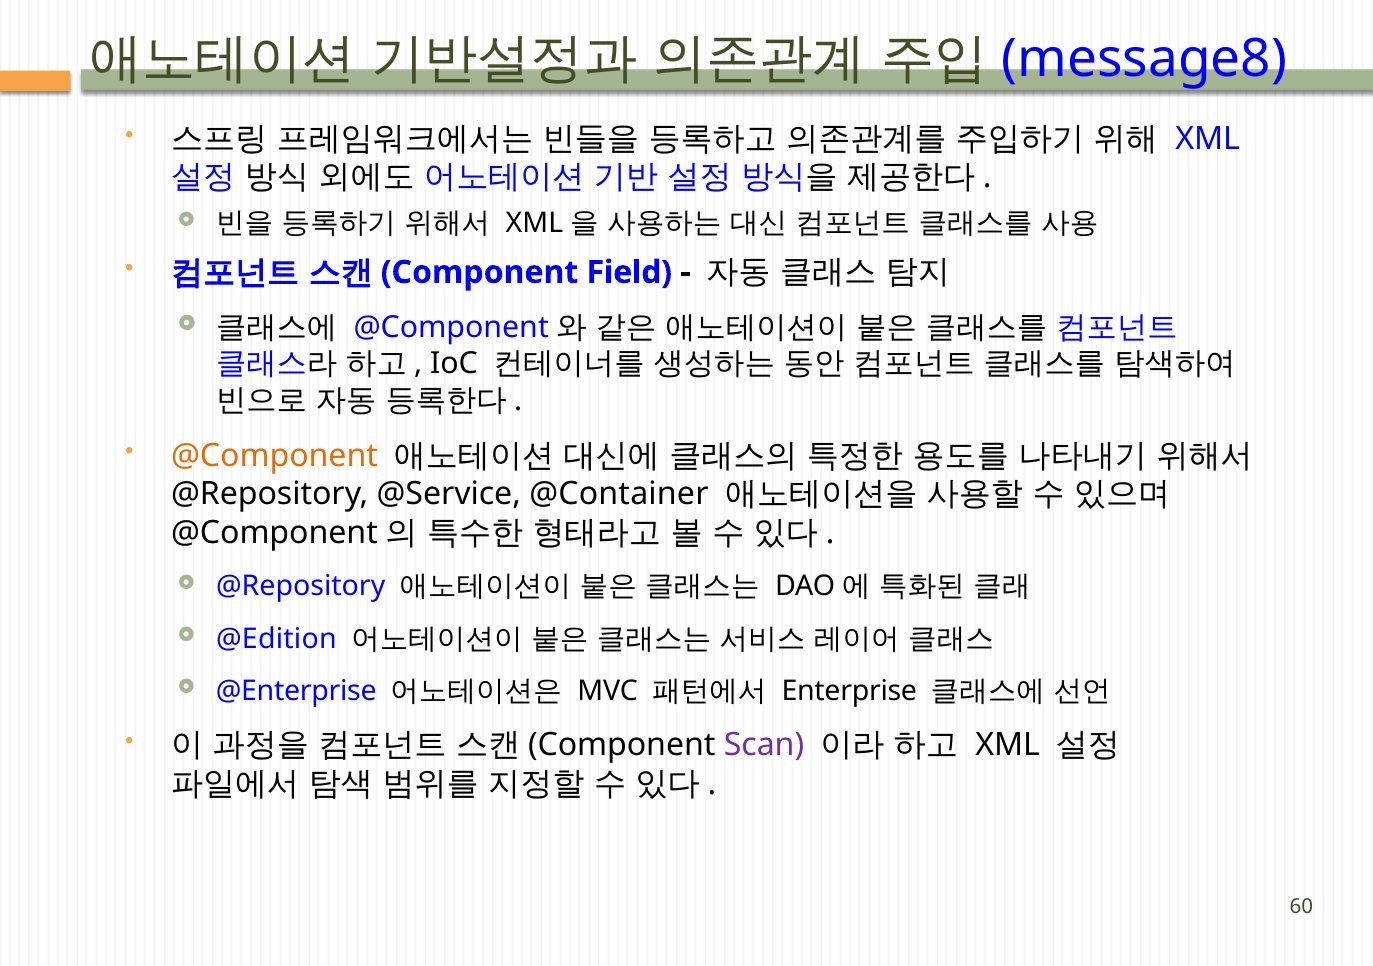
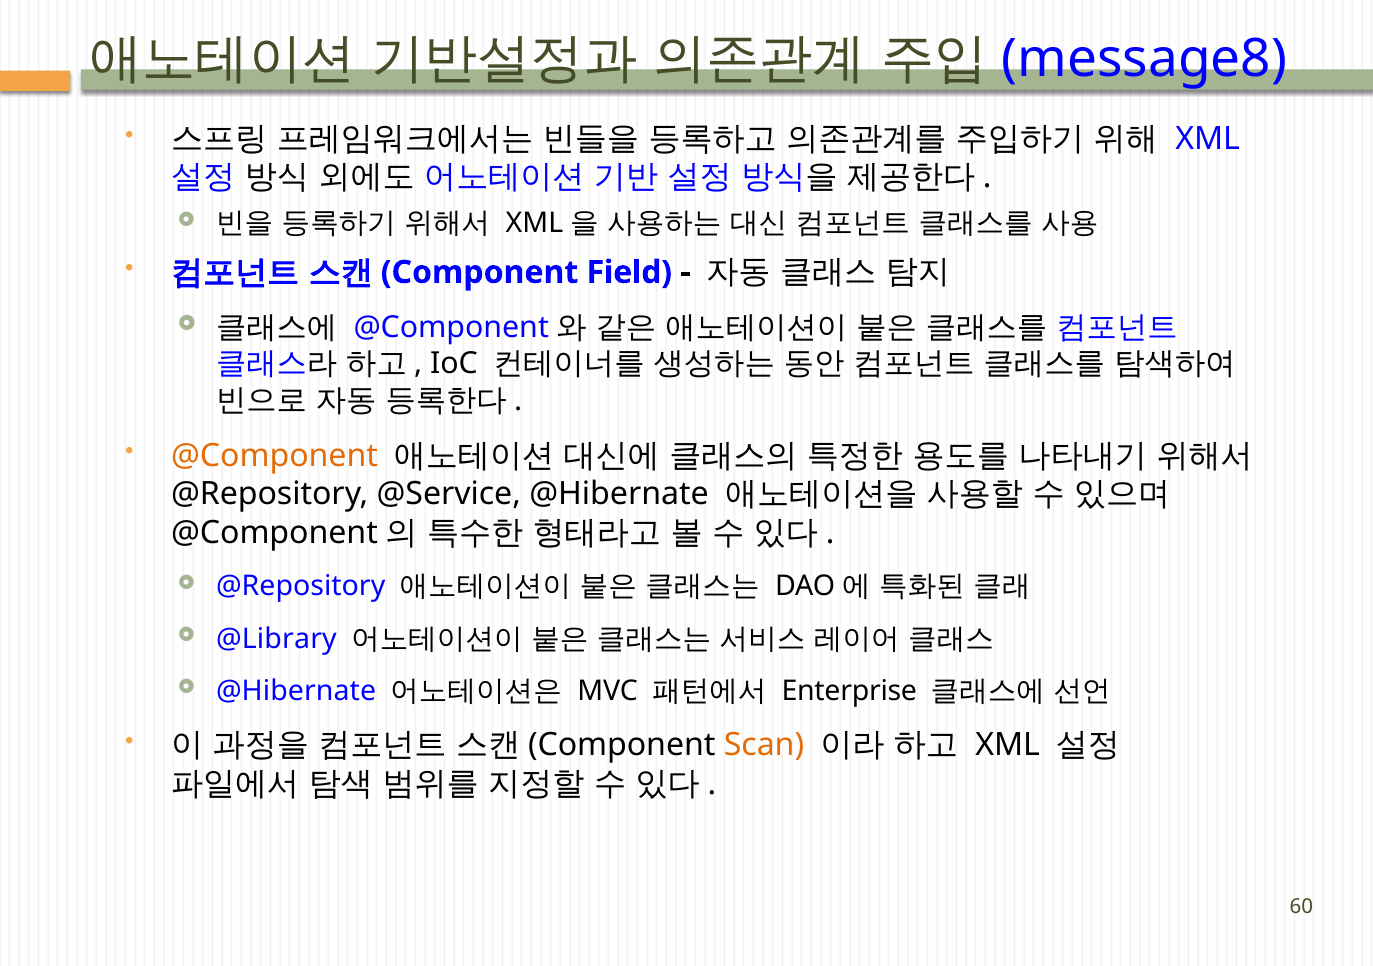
@Service @Container: @Container -> @Hibernate
@Edition: @Edition -> @Library
@Enterprise at (296, 691): @Enterprise -> @Hibernate
Scan colour: purple -> orange
